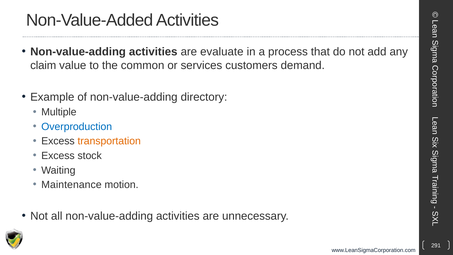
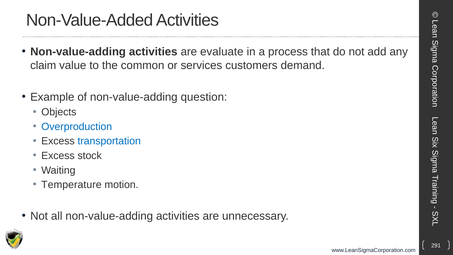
directory: directory -> question
Multiple: Multiple -> Objects
transportation colour: orange -> blue
Maintenance: Maintenance -> Temperature
